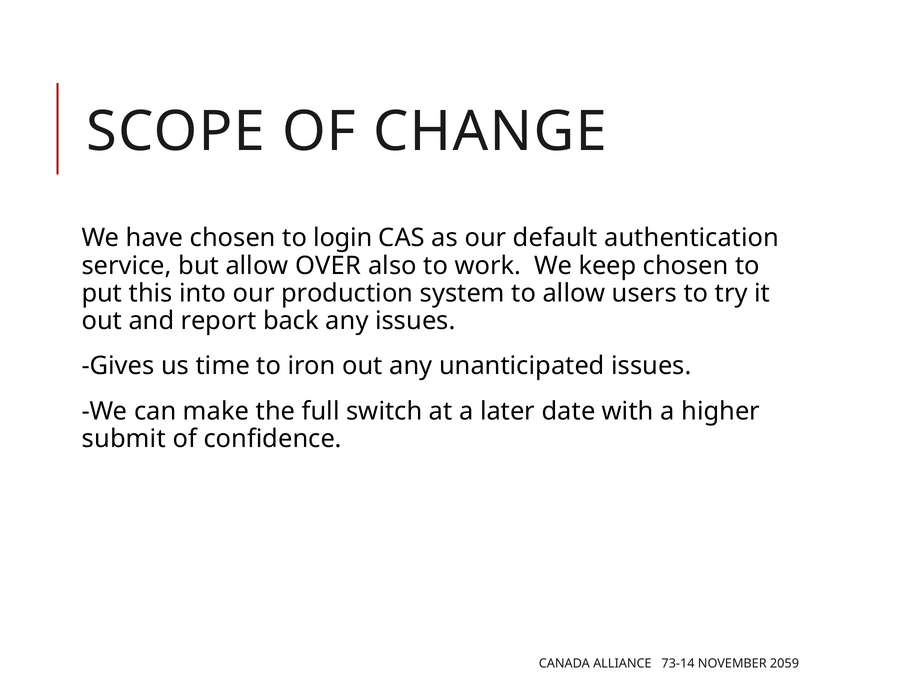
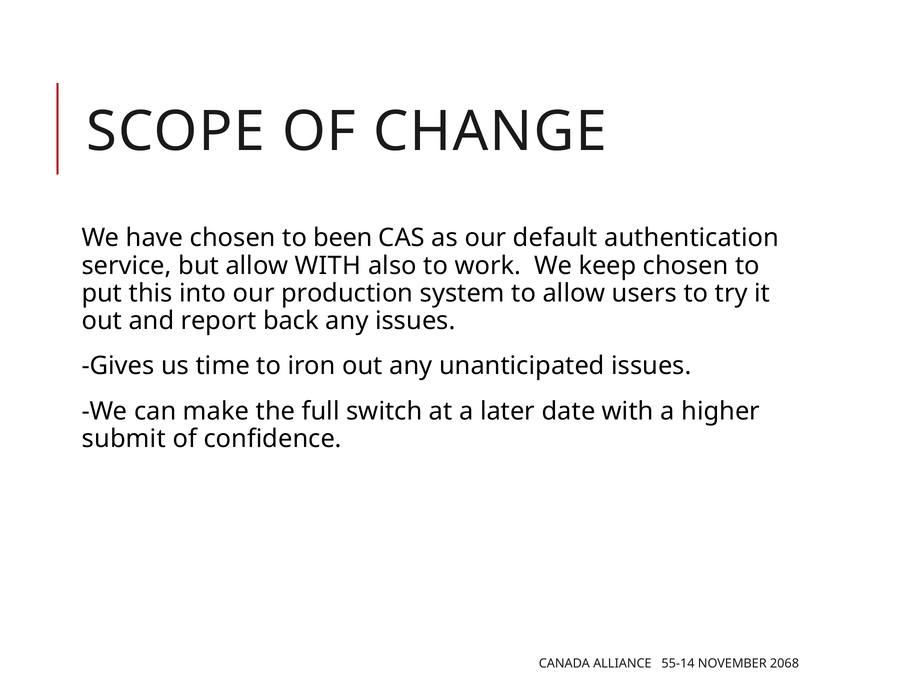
login: login -> been
allow OVER: OVER -> WITH
73-14: 73-14 -> 55-14
2059: 2059 -> 2068
